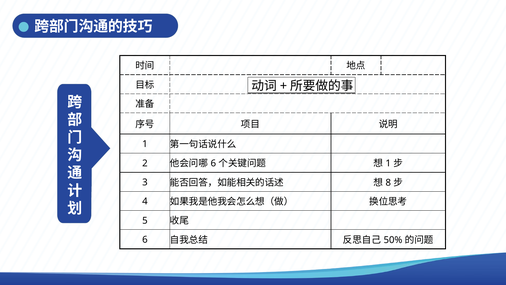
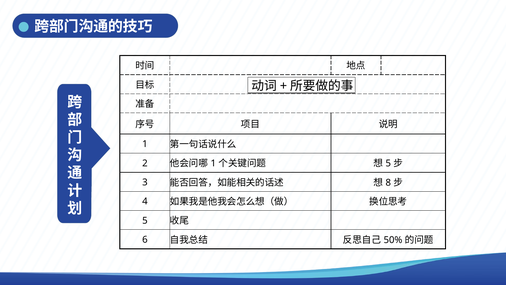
6 at (213, 163): 6 -> 1
1 at (388, 163): 1 -> 5
